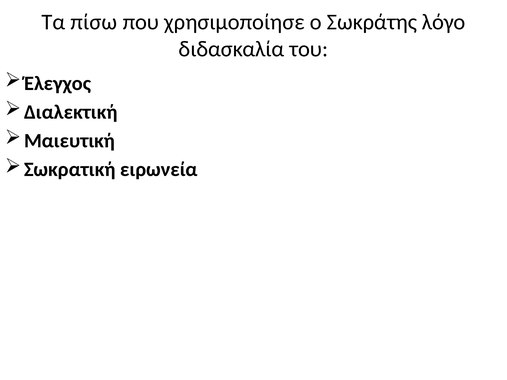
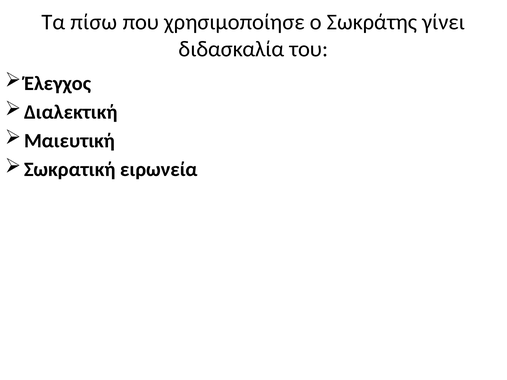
λόγο: λόγο -> γίνει
